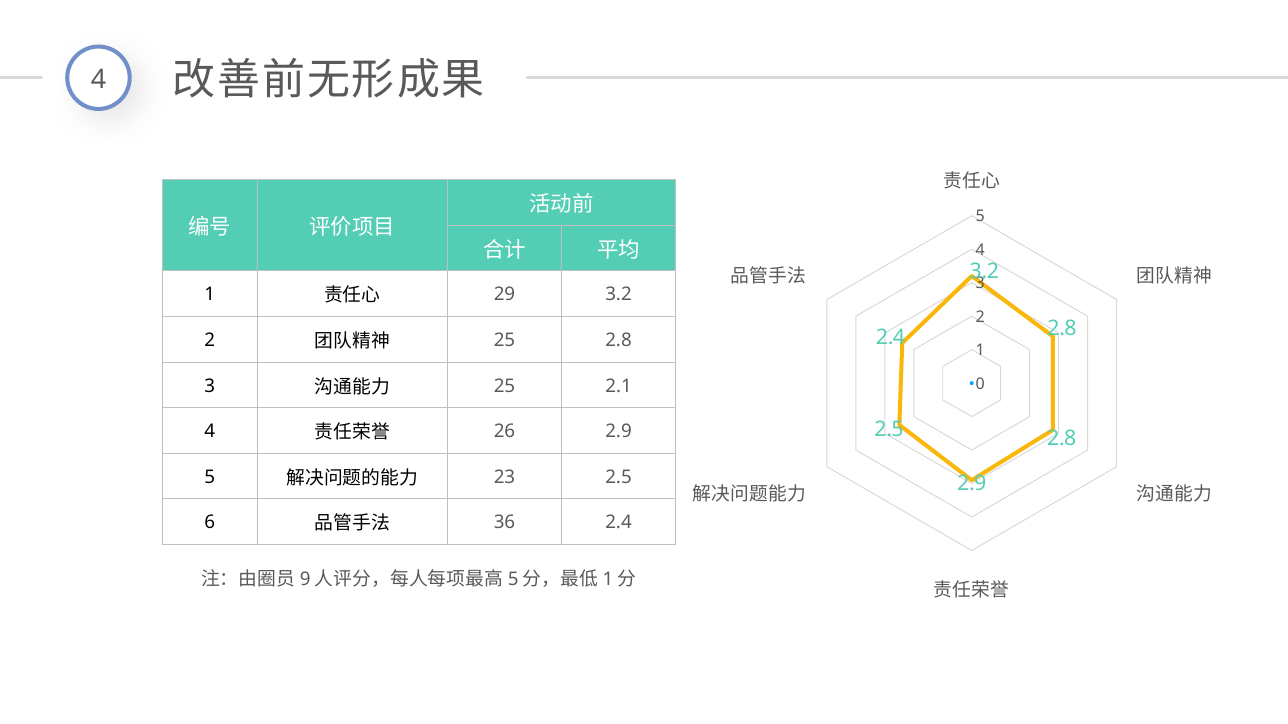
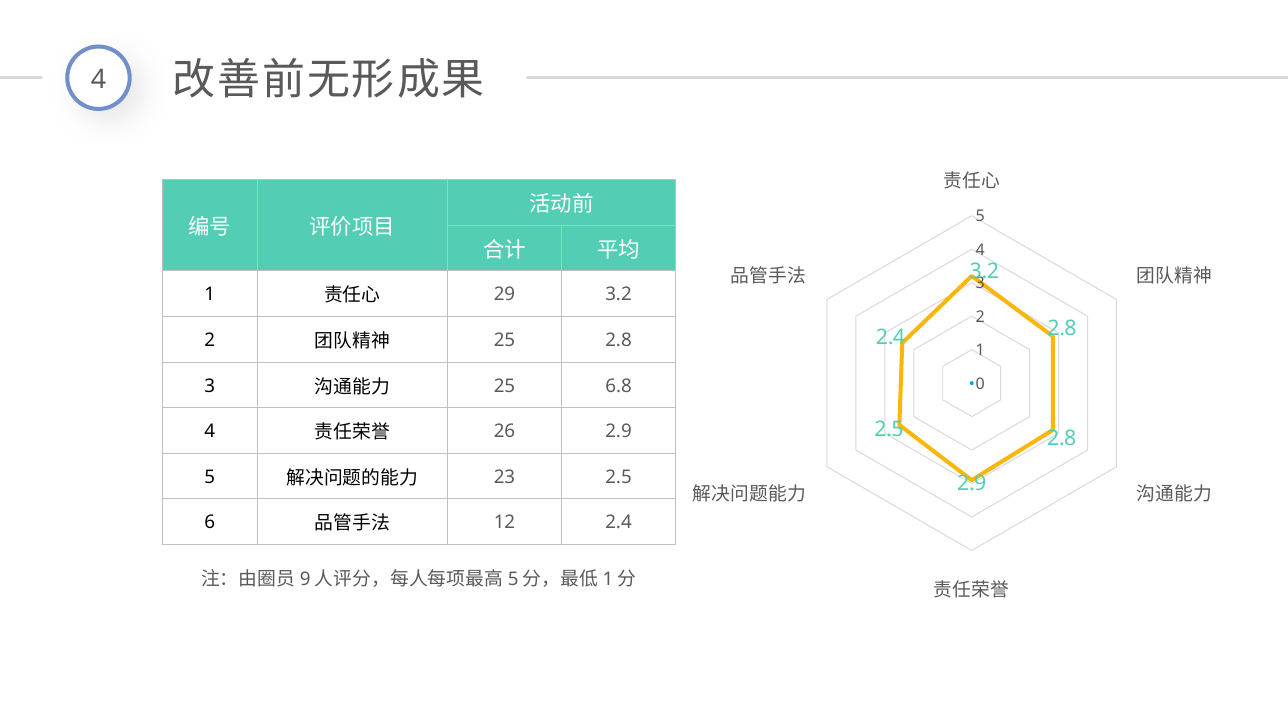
2.1: 2.1 -> 6.8
36: 36 -> 12
